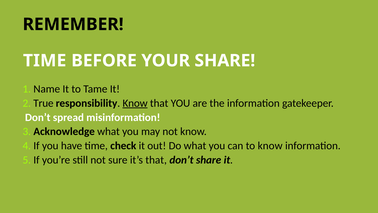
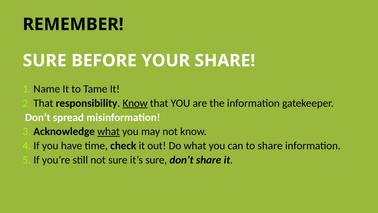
TIME at (45, 61): TIME -> SURE
2 True: True -> That
what at (109, 131) underline: none -> present
to know: know -> share
it’s that: that -> sure
